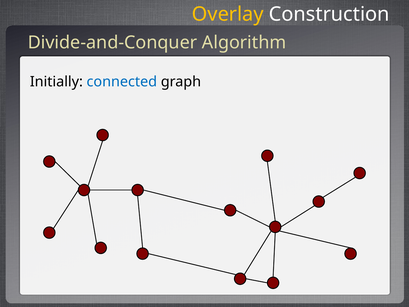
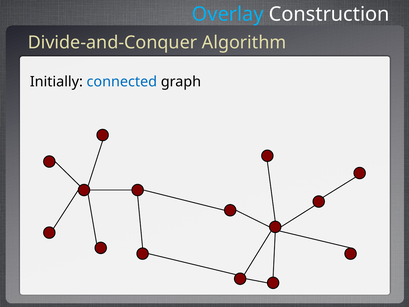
Overlay colour: yellow -> light blue
